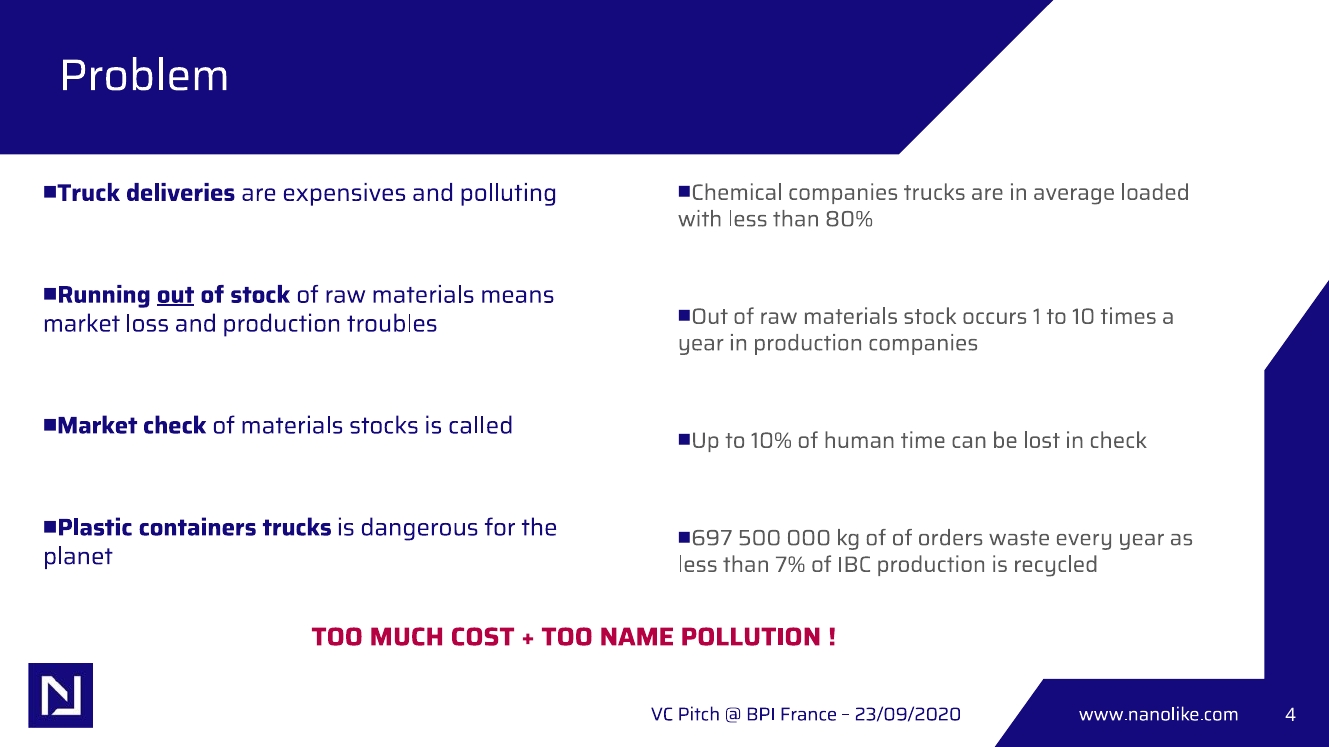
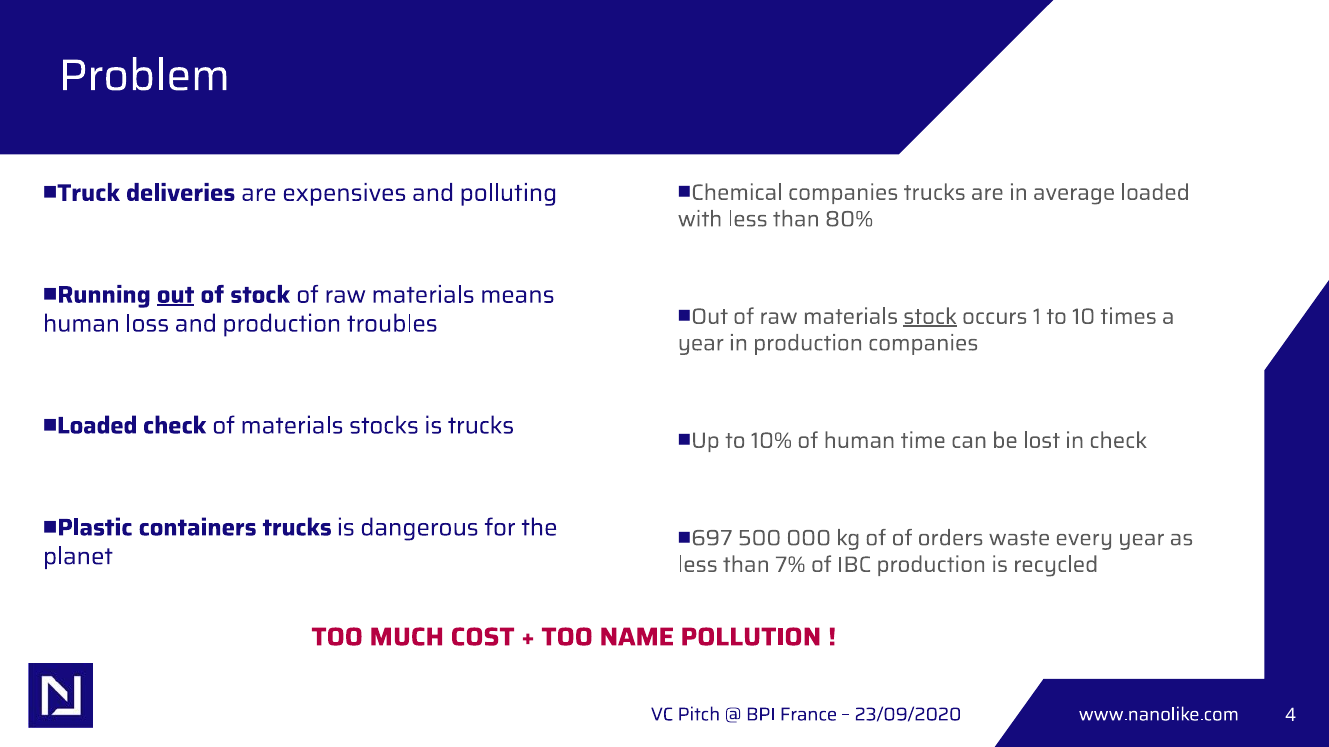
stock at (930, 317) underline: none -> present
market at (82, 324): market -> human
Market at (97, 426): Market -> Loaded
is called: called -> trucks
